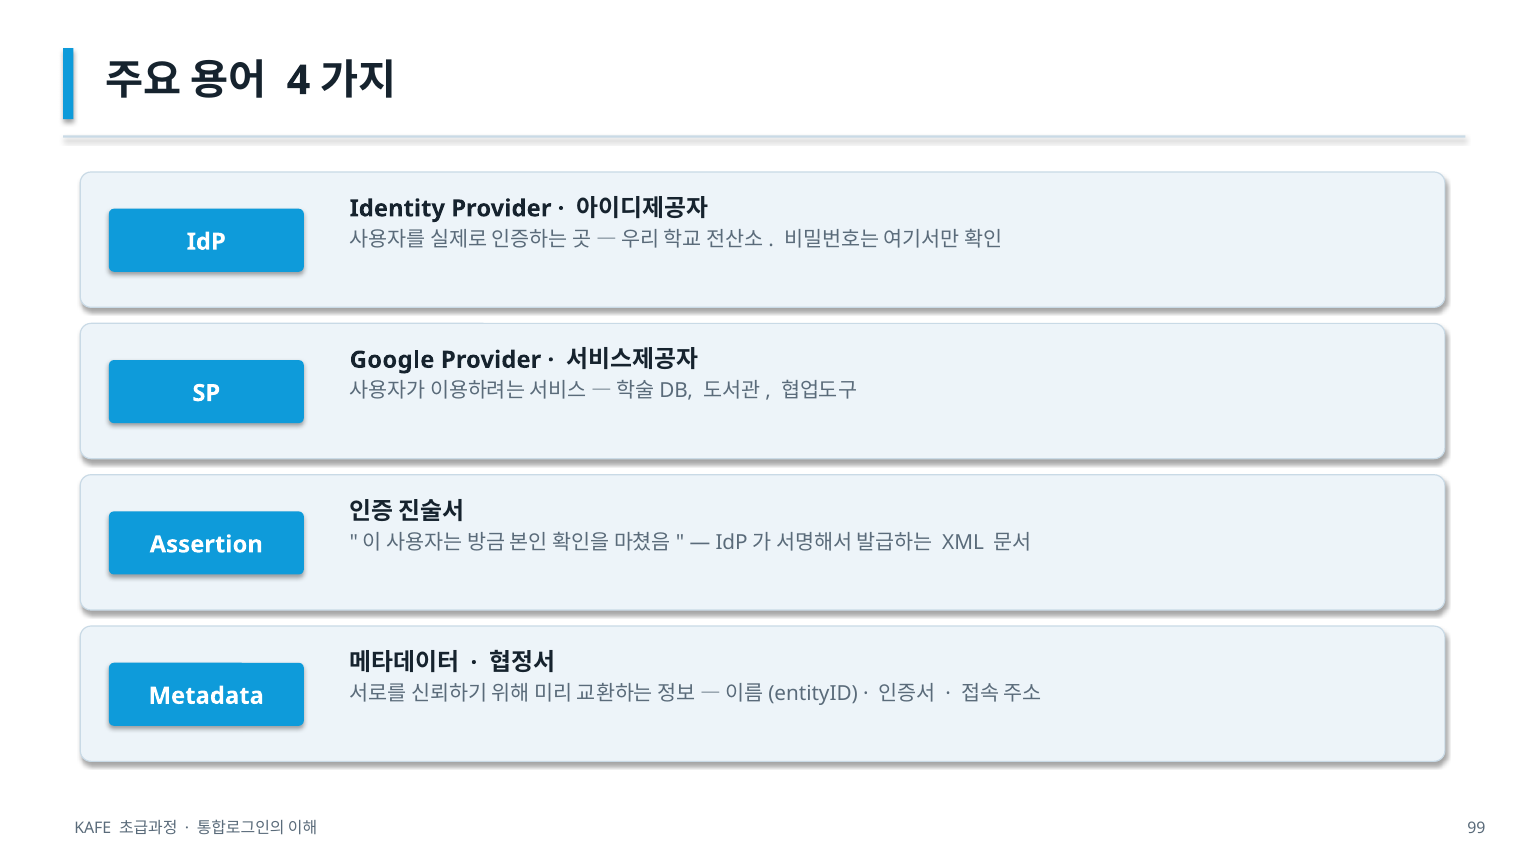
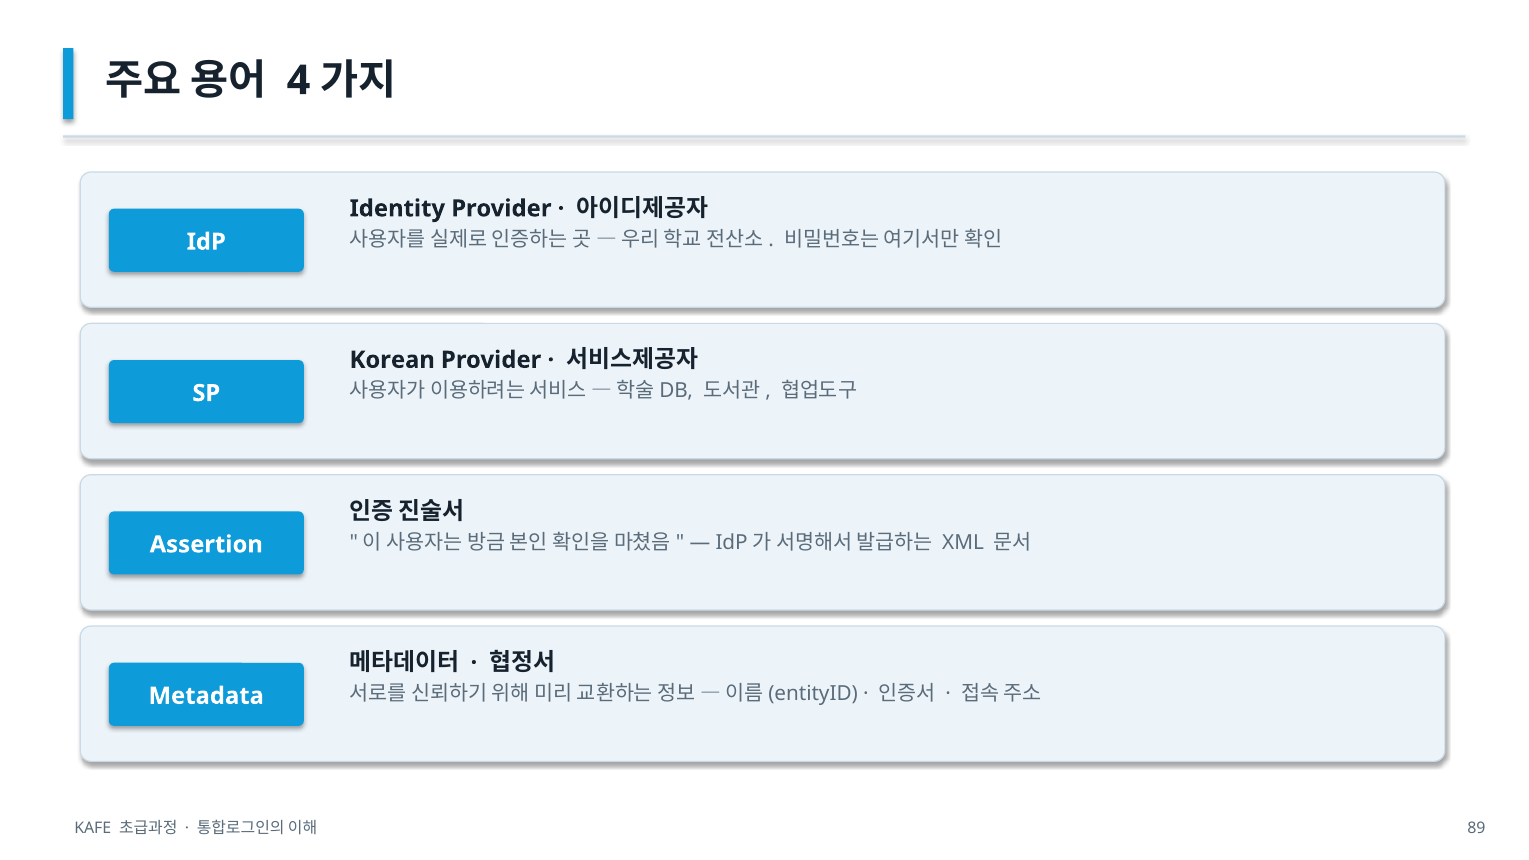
Google: Google -> Korean
99: 99 -> 89
